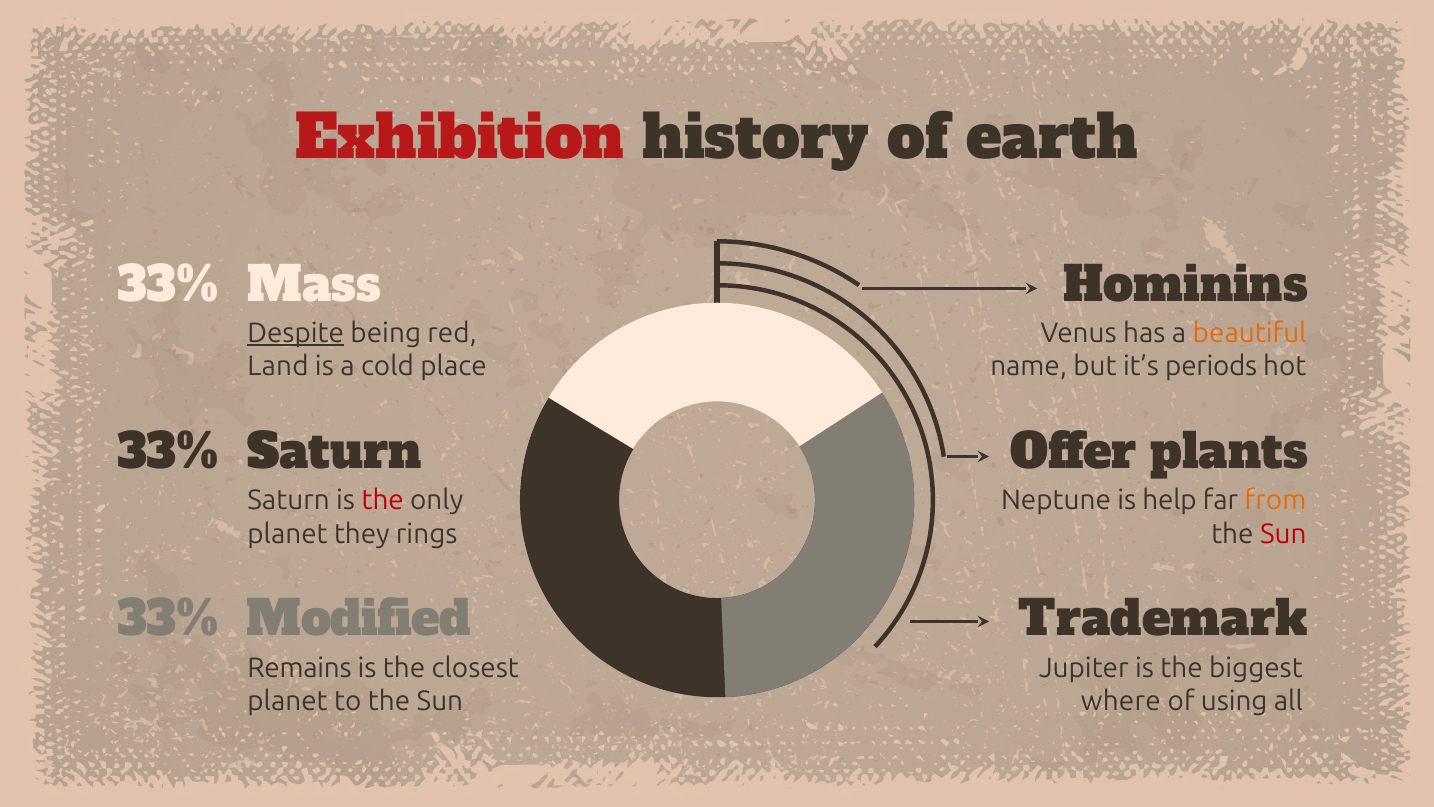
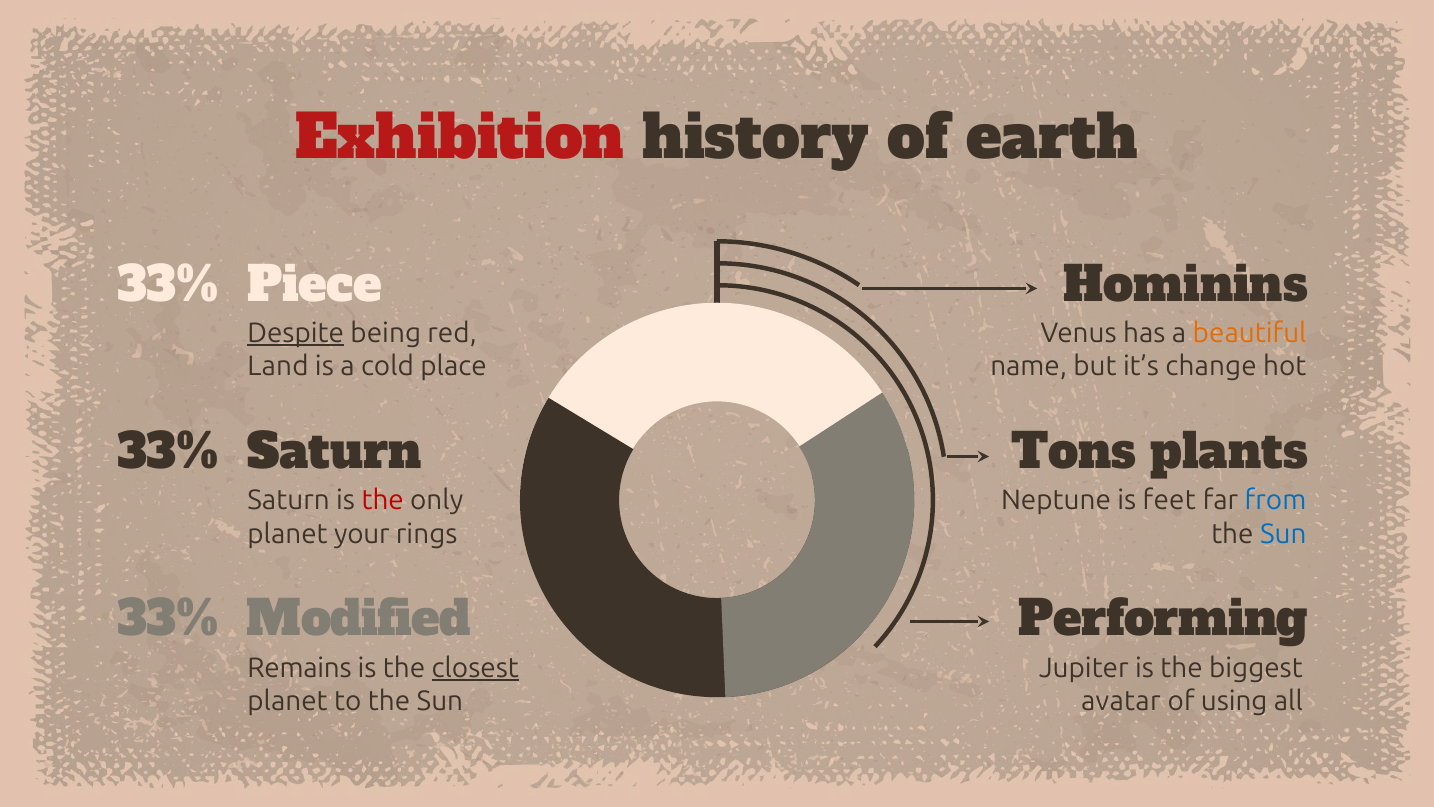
Mass: Mass -> Piece
periods: periods -> change
Offer: Offer -> Tons
help: help -> feet
from colour: orange -> blue
they: they -> your
Sun at (1283, 534) colour: red -> blue
Trademark: Trademark -> Performing
closest underline: none -> present
where: where -> avatar
